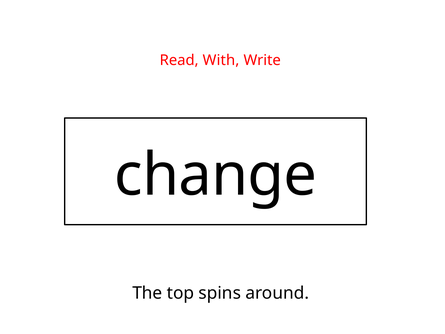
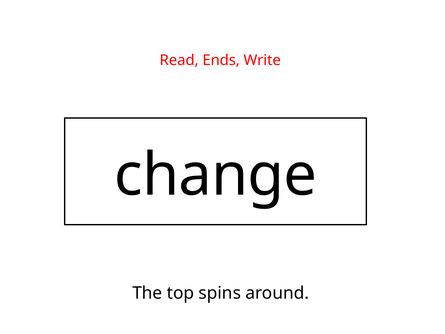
With: With -> Ends
